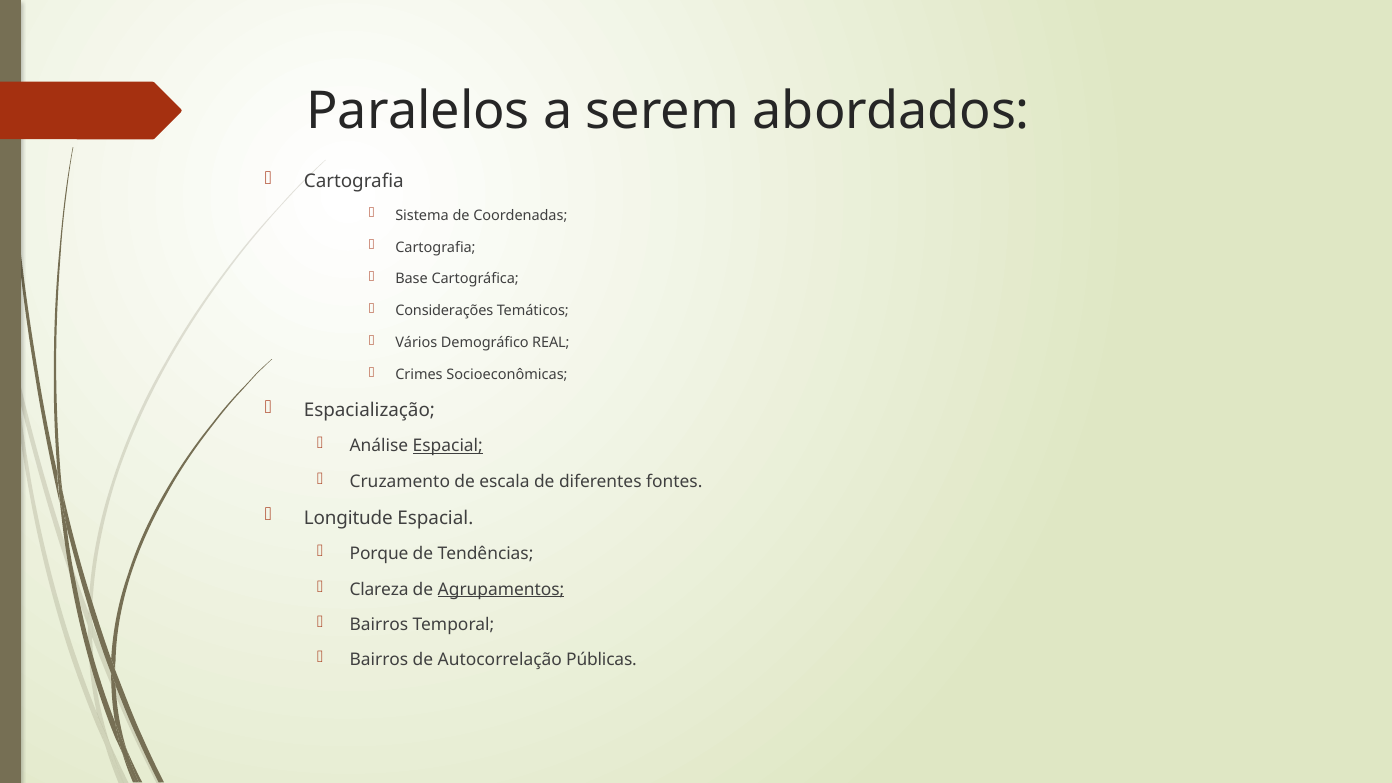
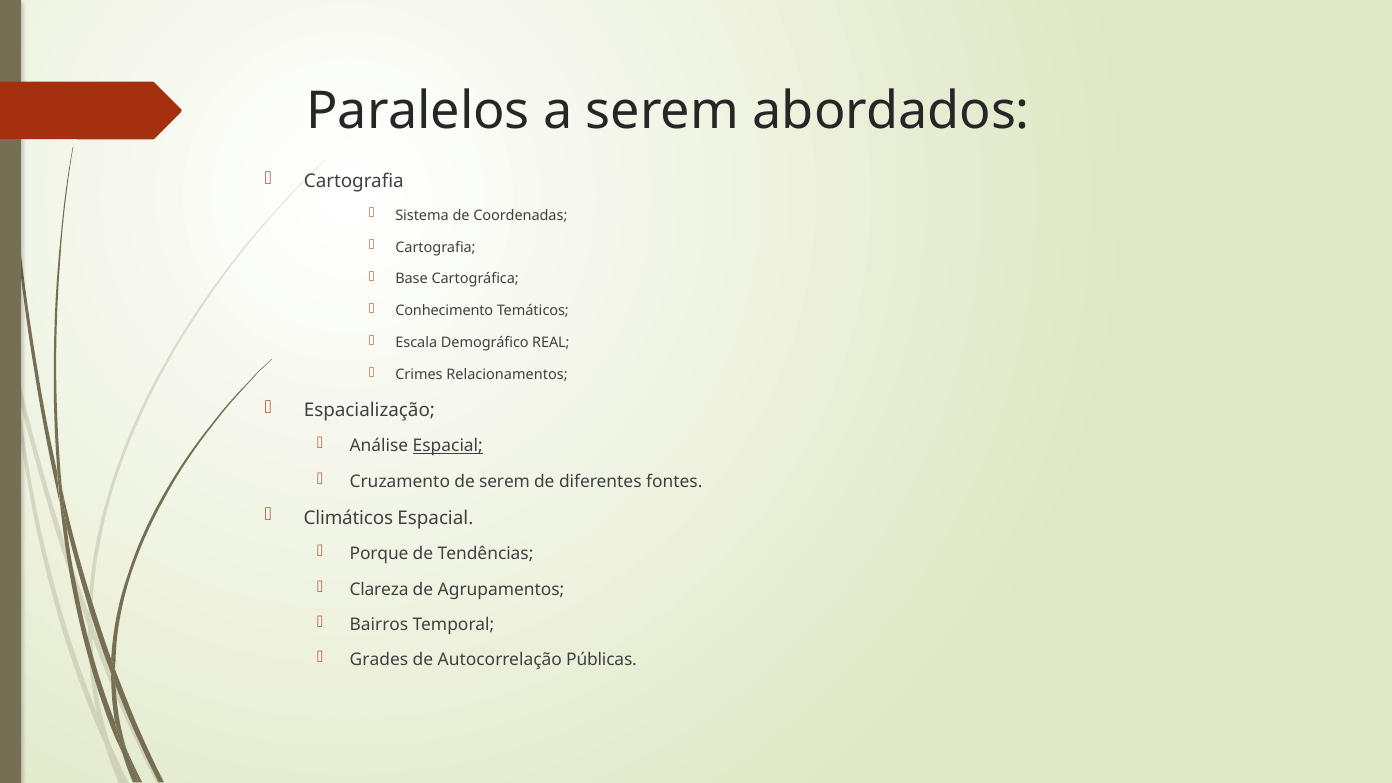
Considerações: Considerações -> Conhecimento
Vários: Vários -> Escala
Socioeconômicas: Socioeconômicas -> Relacionamentos
de escala: escala -> serem
Longitude: Longitude -> Climáticos
Agrupamentos underline: present -> none
Bairros at (379, 660): Bairros -> Grades
